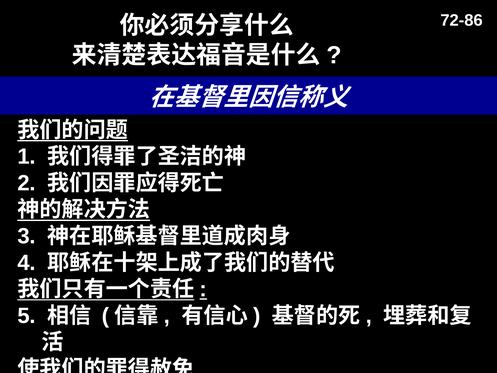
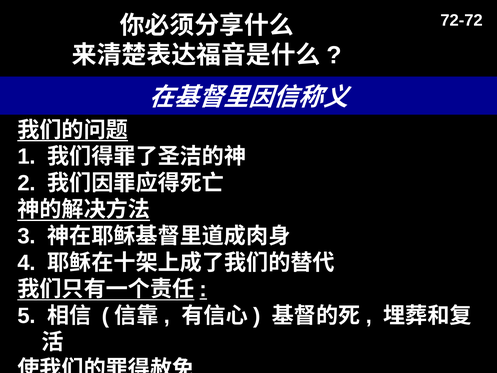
72-86: 72-86 -> 72-72
